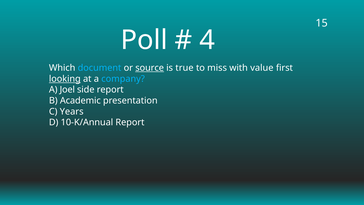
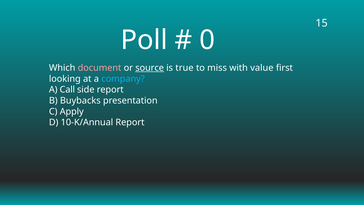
4: 4 -> 0
document colour: light blue -> pink
looking underline: present -> none
Joel: Joel -> Call
Academic: Academic -> Buybacks
Years: Years -> Apply
